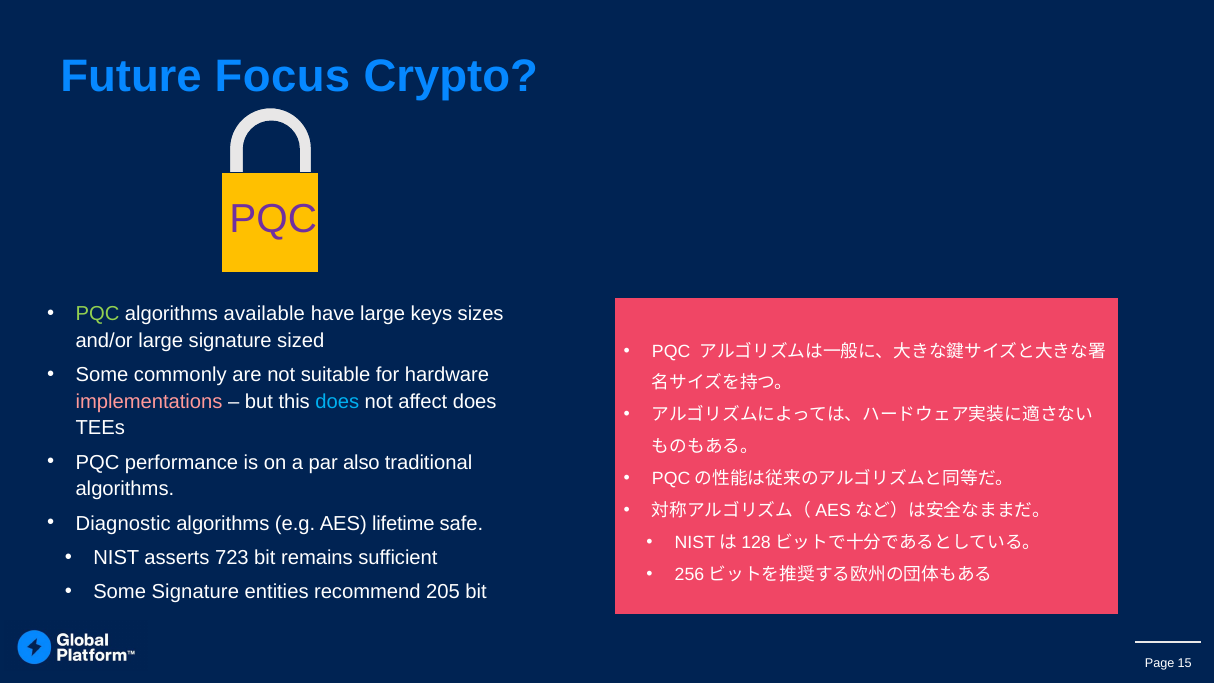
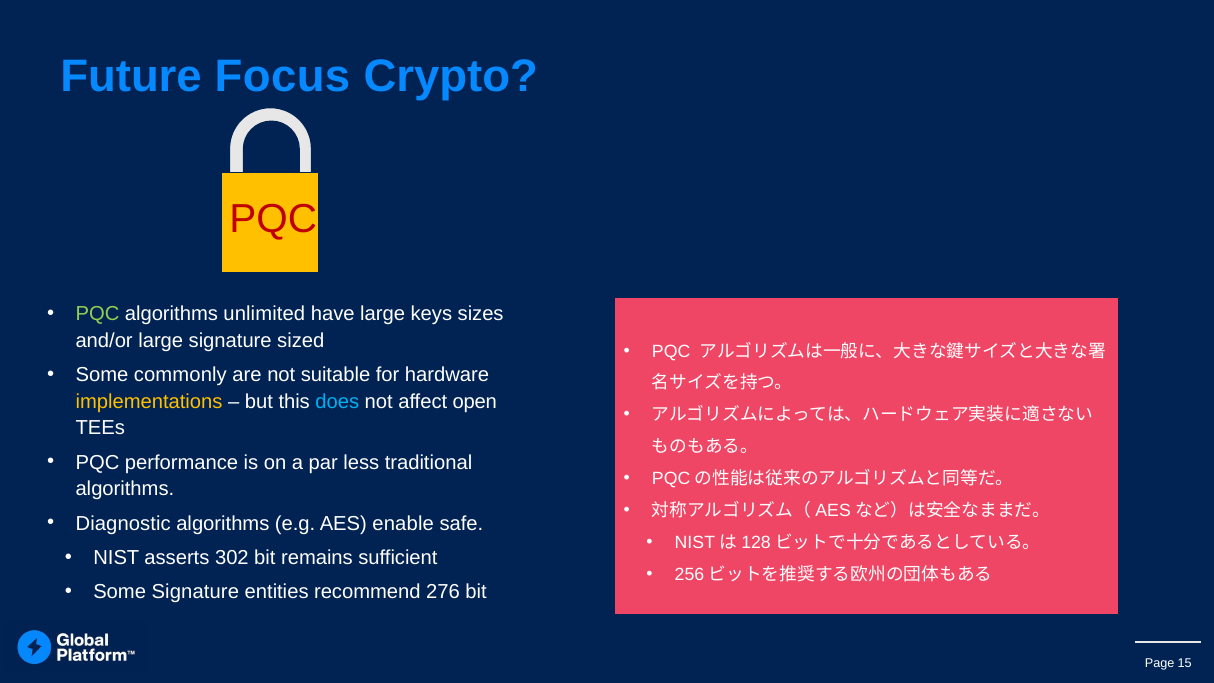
PQC at (273, 219) colour: purple -> red
available: available -> unlimited
implementations colour: pink -> yellow
affect does: does -> open
also: also -> less
lifetime: lifetime -> enable
723: 723 -> 302
205: 205 -> 276
